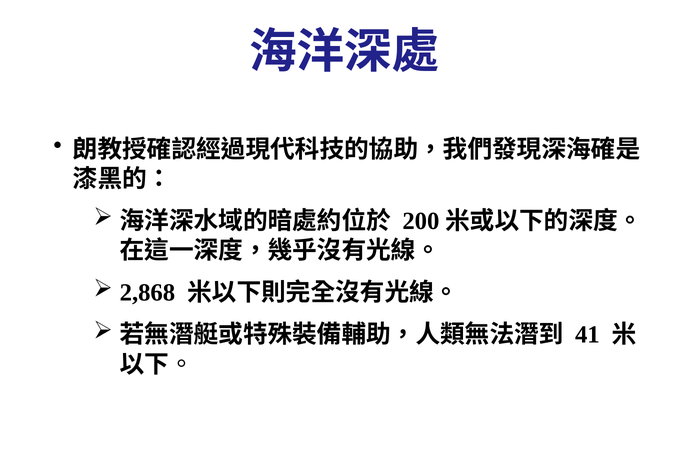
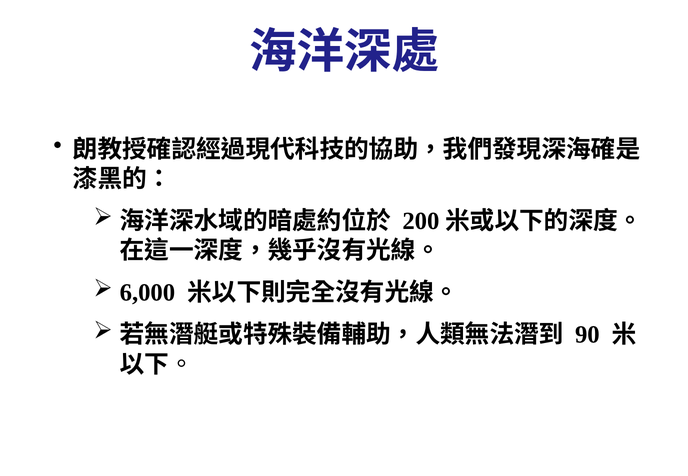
2,868: 2,868 -> 6,000
41: 41 -> 90
